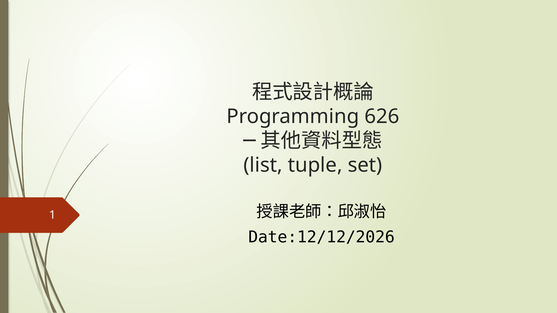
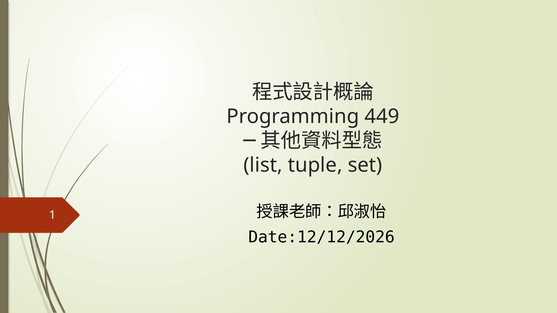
626: 626 -> 449
